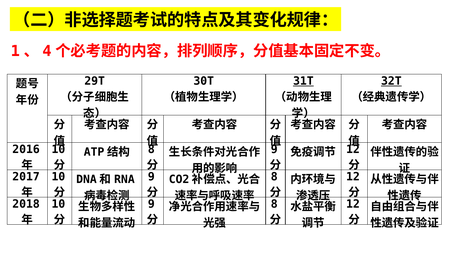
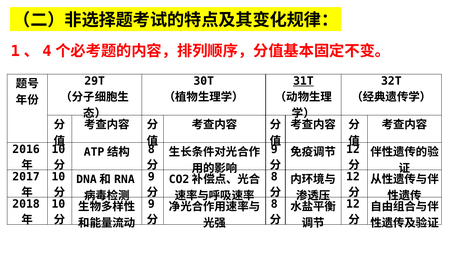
32T underline: present -> none
